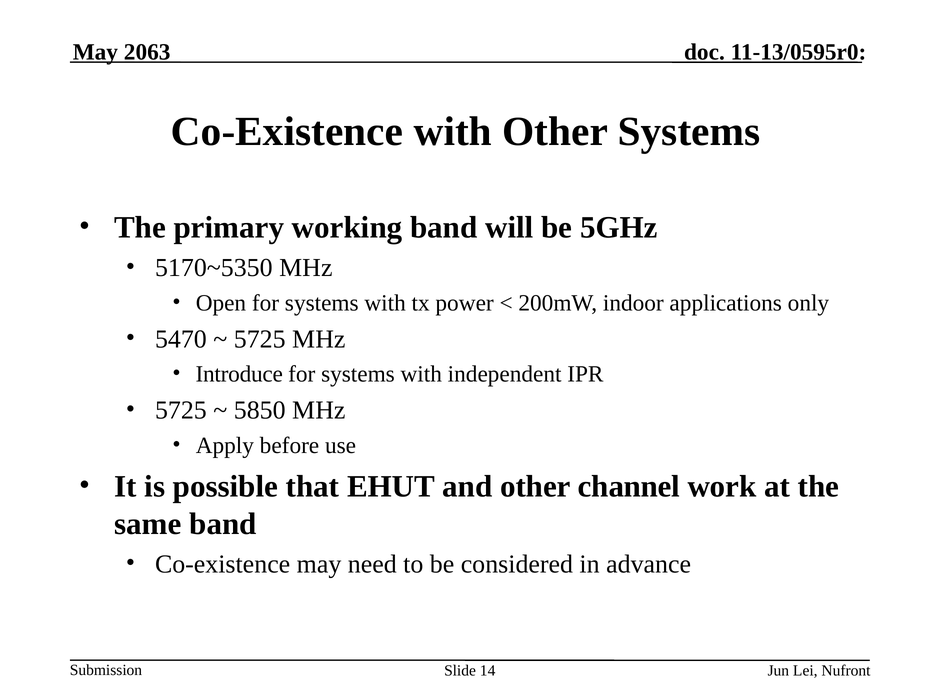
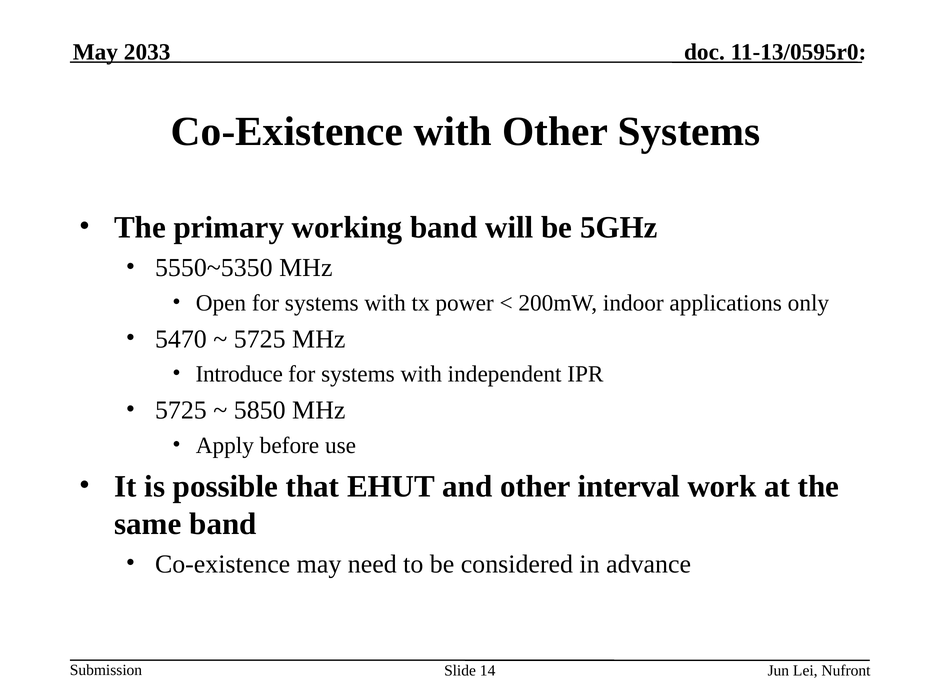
2063: 2063 -> 2033
5170~5350: 5170~5350 -> 5550~5350
channel: channel -> interval
